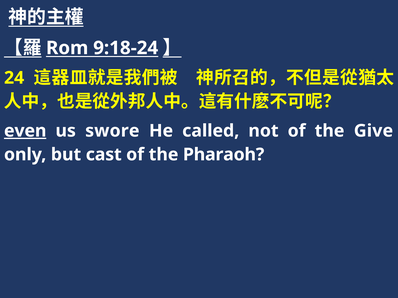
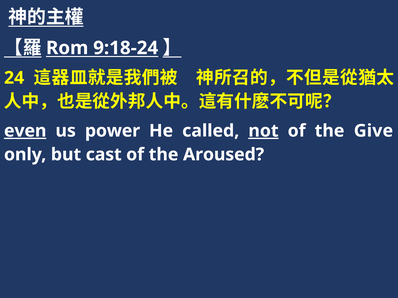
swore: swore -> power
not underline: none -> present
Pharaoh: Pharaoh -> Aroused
